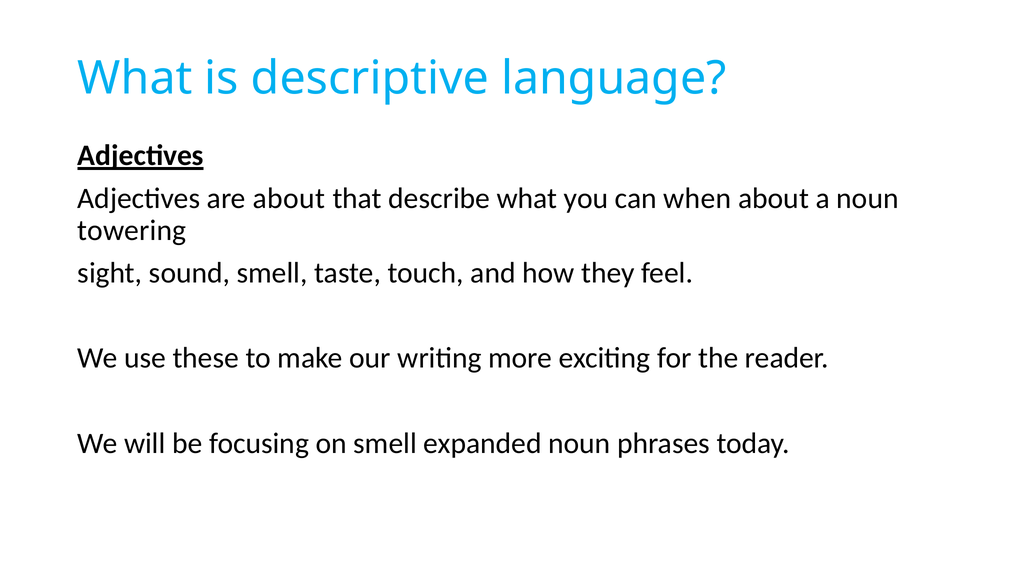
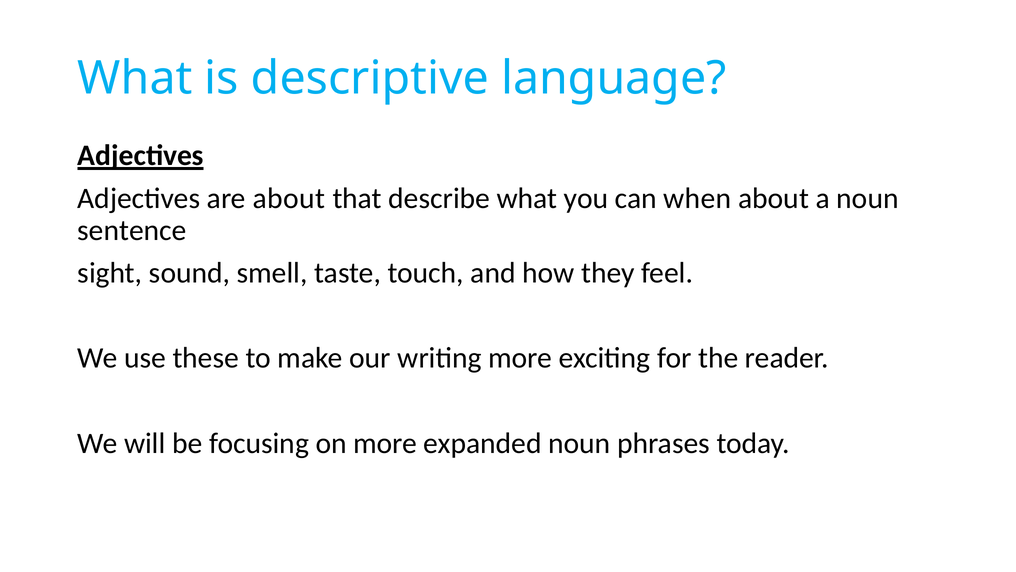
towering: towering -> sentence
on smell: smell -> more
